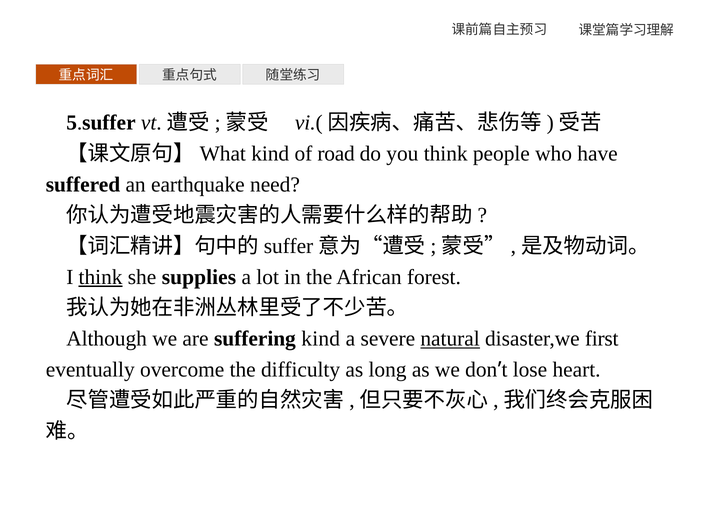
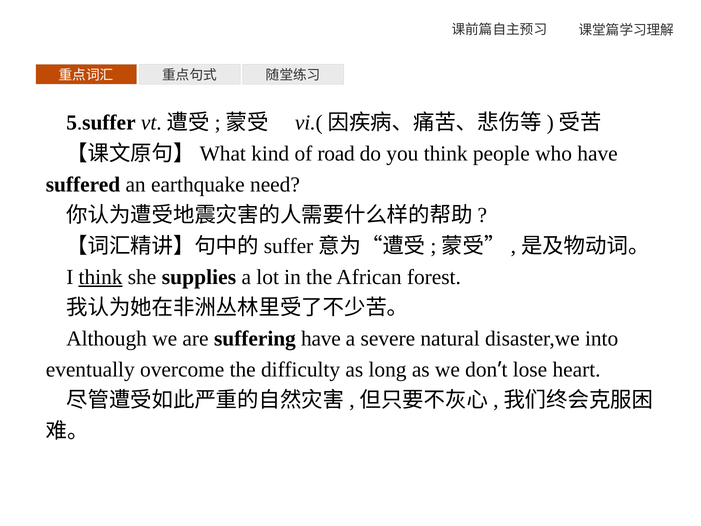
suffering kind: kind -> have
natural underline: present -> none
first: first -> into
